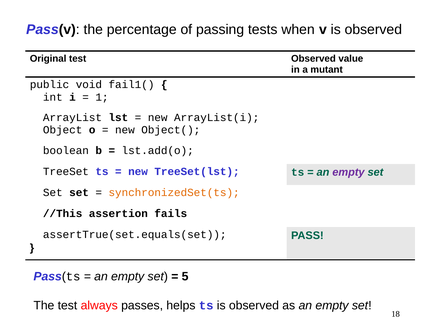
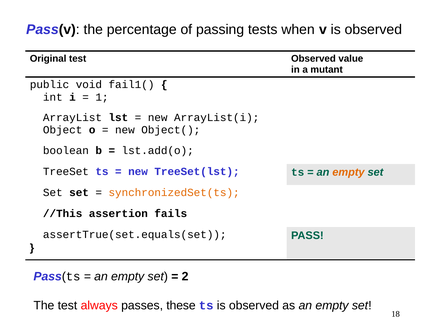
empty at (348, 172) colour: purple -> orange
5: 5 -> 2
helps: helps -> these
